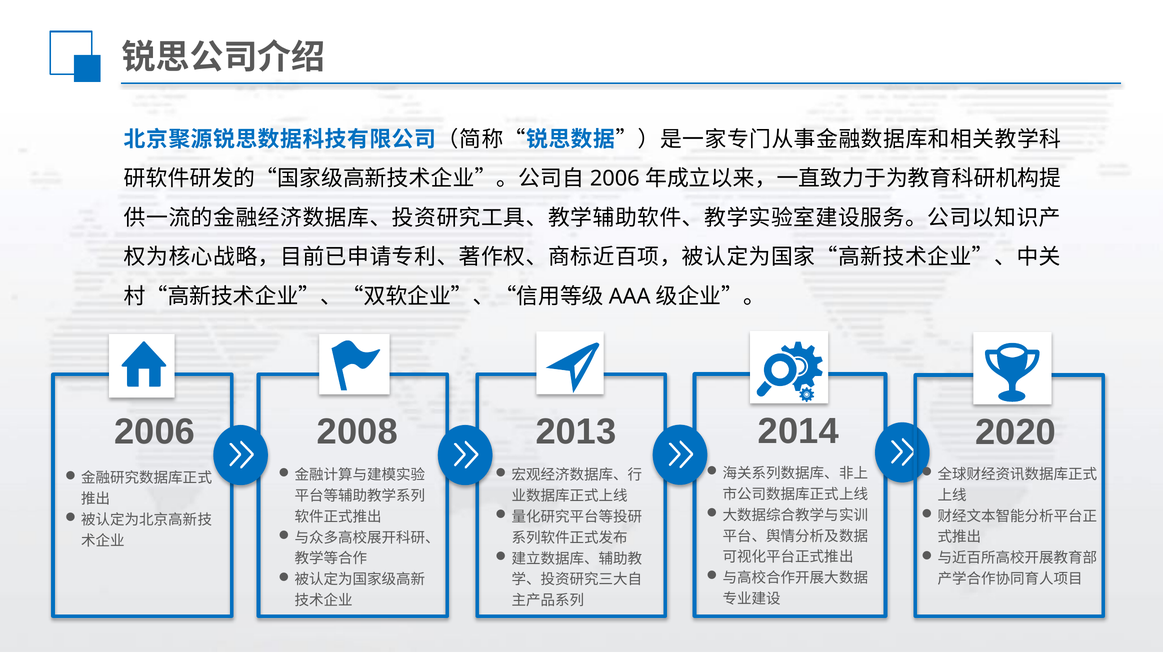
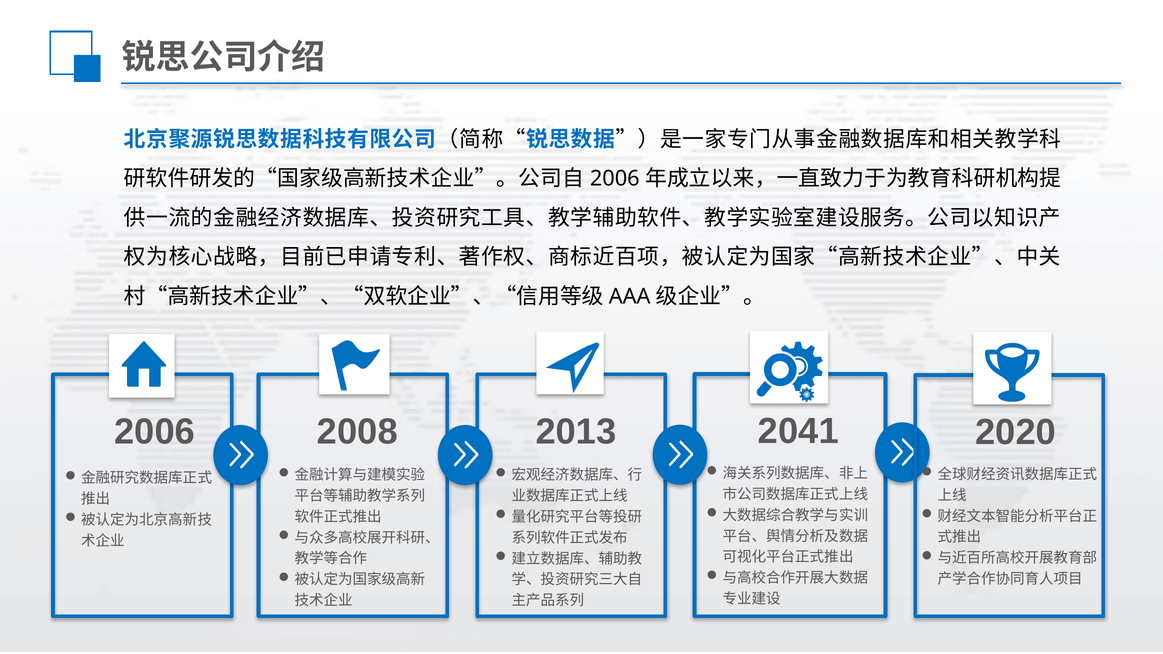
2014: 2014 -> 2041
